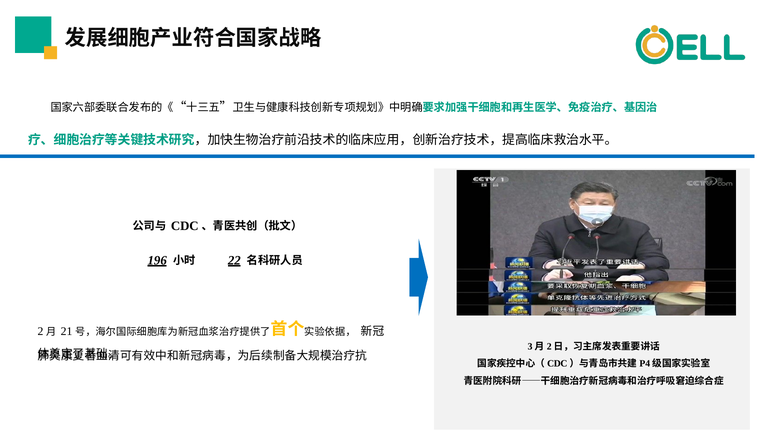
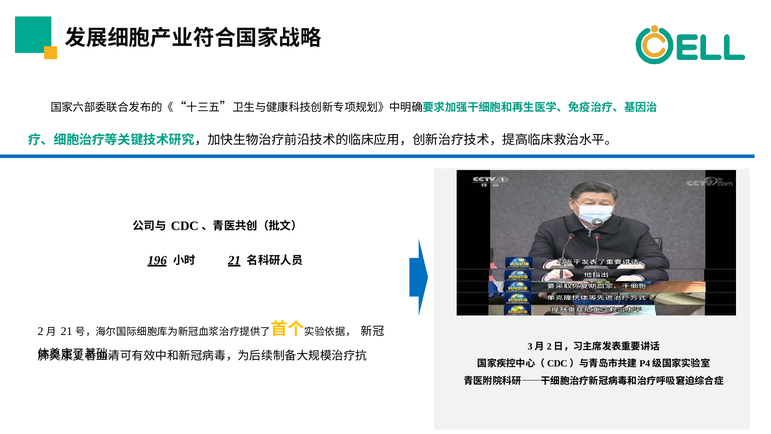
22: 22 -> 21
